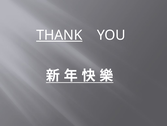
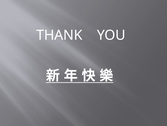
THANK underline: present -> none
